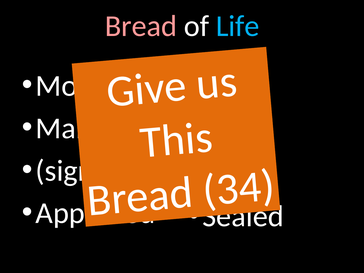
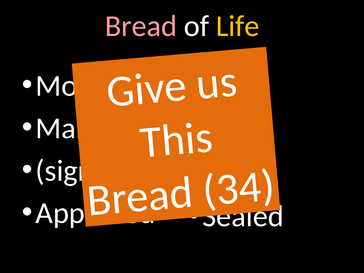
Life colour: light blue -> yellow
